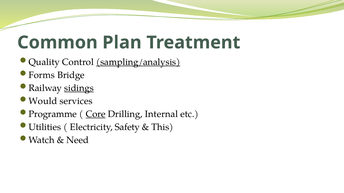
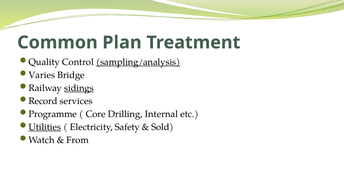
Forms: Forms -> Varies
Would: Would -> Record
Core underline: present -> none
Utilities underline: none -> present
This: This -> Sold
Need: Need -> From
